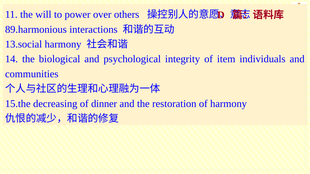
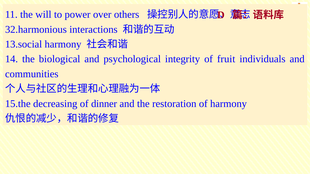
89.harmonious: 89.harmonious -> 32.harmonious
item: item -> fruit
